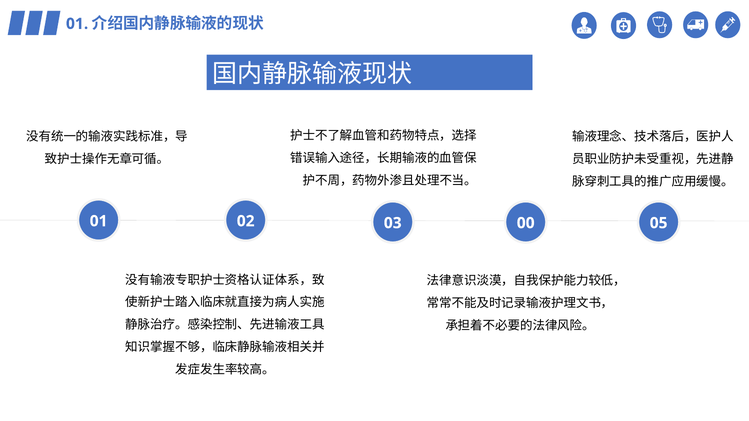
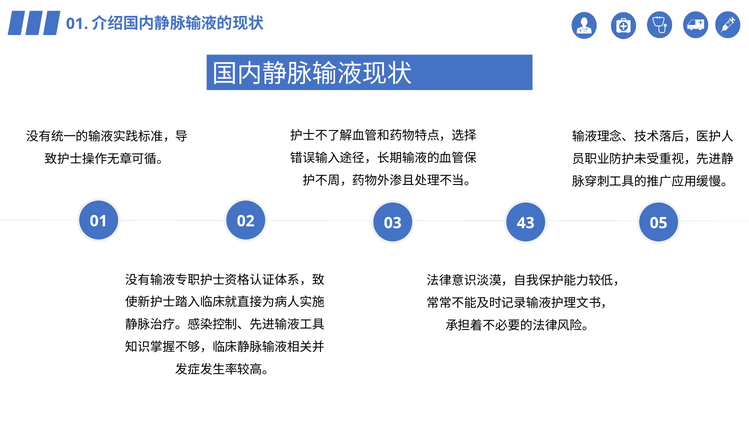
00: 00 -> 43
